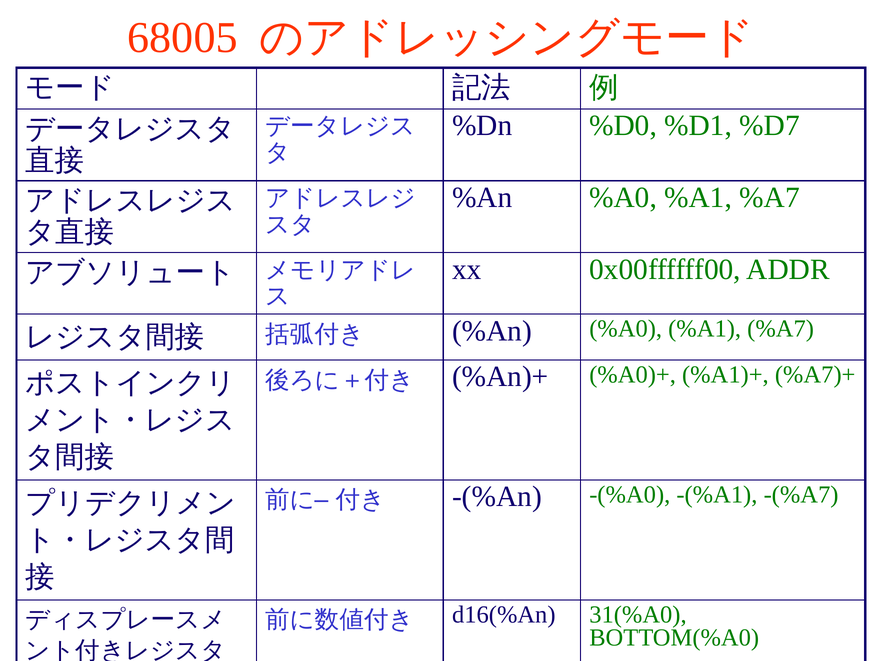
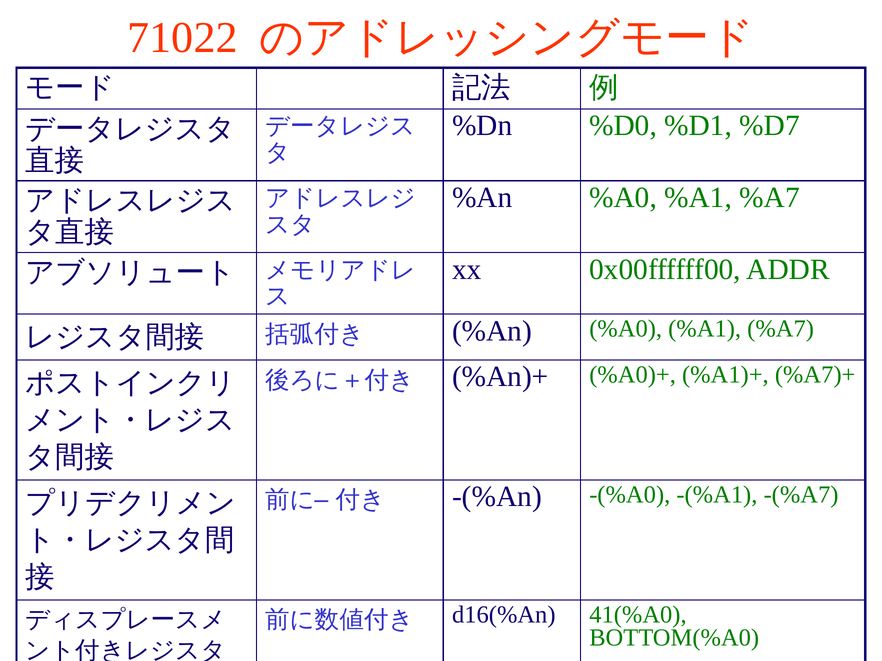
68005: 68005 -> 71022
31(%A0: 31(%A0 -> 41(%A0
